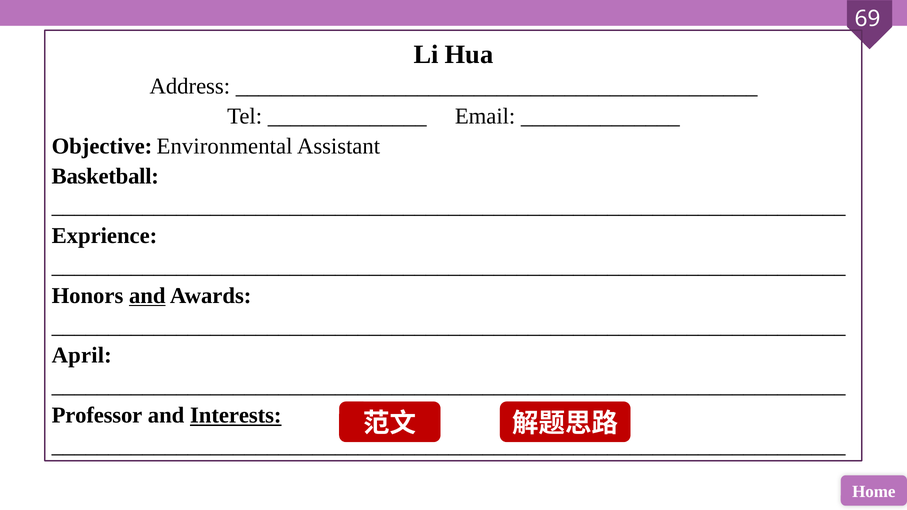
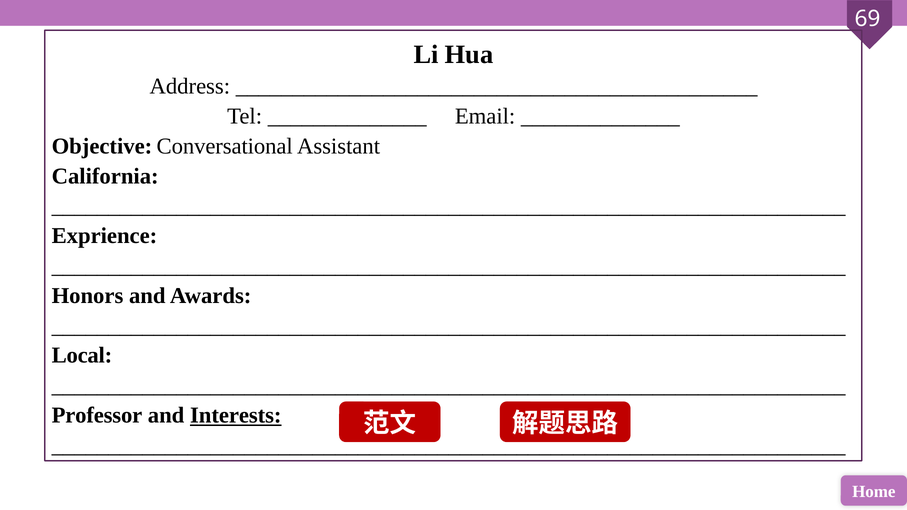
Environmental: Environmental -> Conversational
Basketball: Basketball -> California
and at (147, 296) underline: present -> none
April: April -> Local
